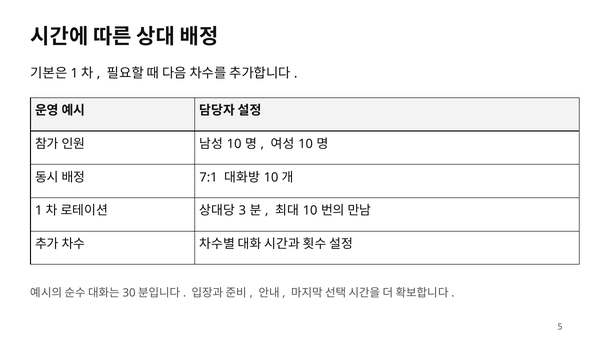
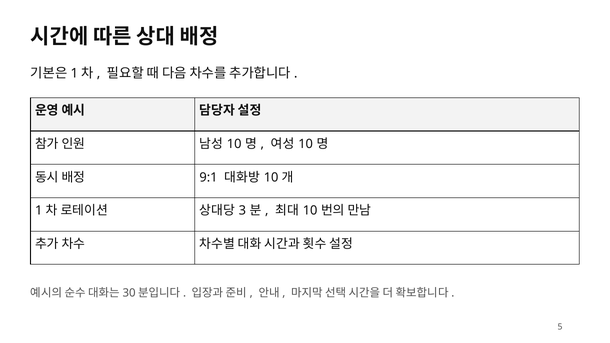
7:1: 7:1 -> 9:1
